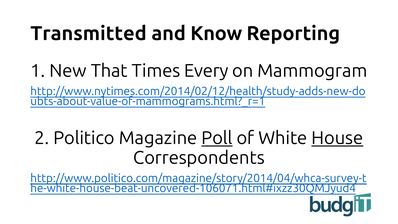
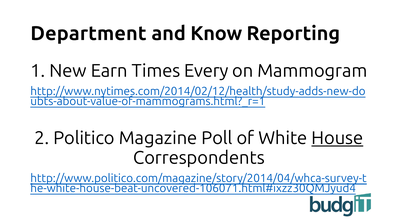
Transmitted: Transmitted -> Department
That: That -> Earn
Poll underline: present -> none
